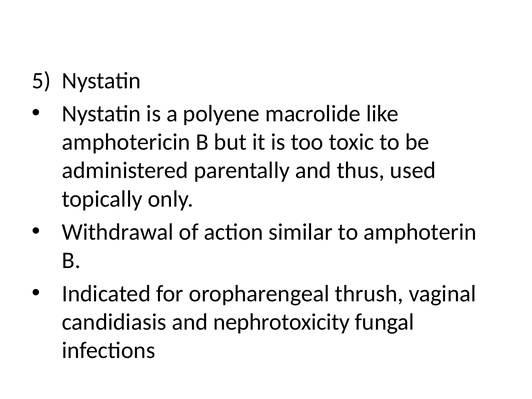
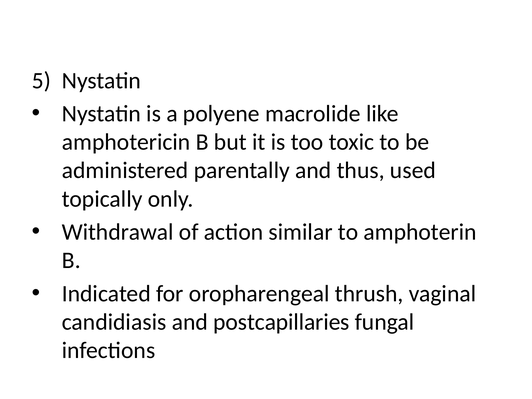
nephrotoxicity: nephrotoxicity -> postcapillaries
